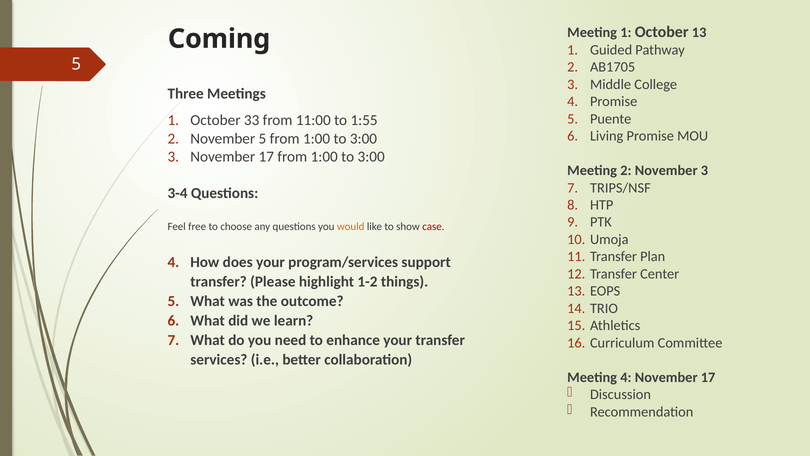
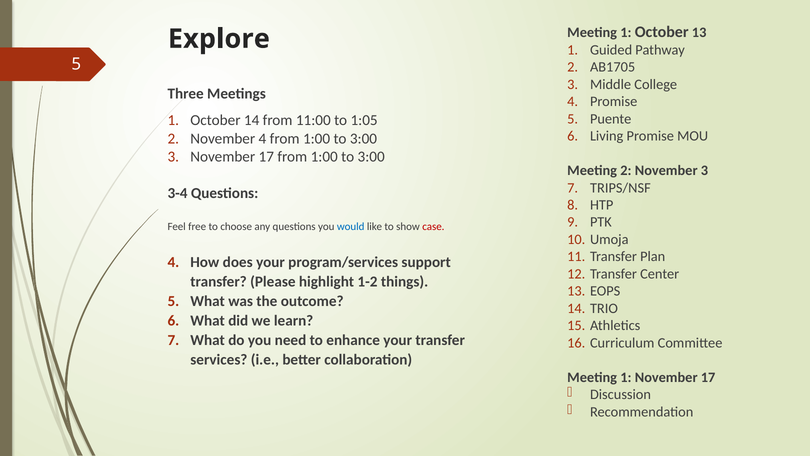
Coming: Coming -> Explore
October 33: 33 -> 14
1:55: 1:55 -> 1:05
November 5: 5 -> 4
would colour: orange -> blue
4 at (626, 377): 4 -> 1
